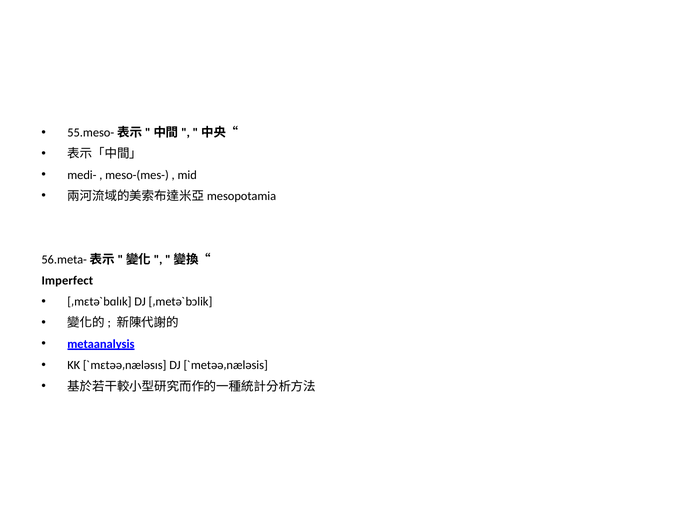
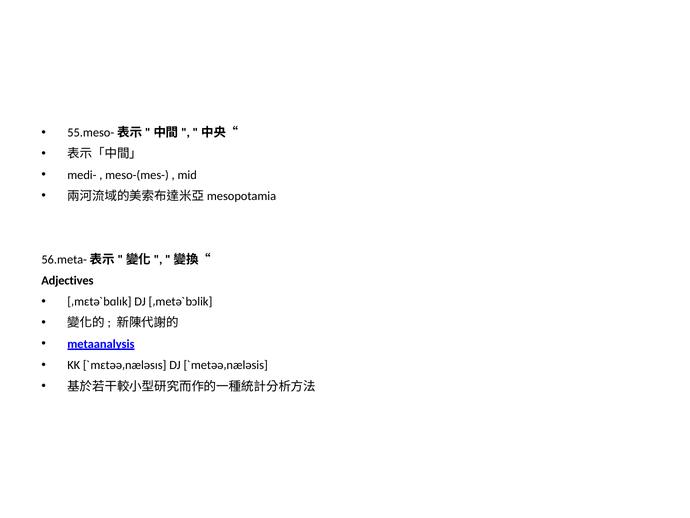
Imperfect: Imperfect -> Adjectives
